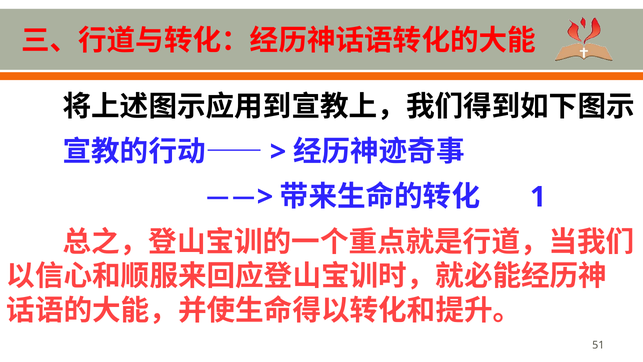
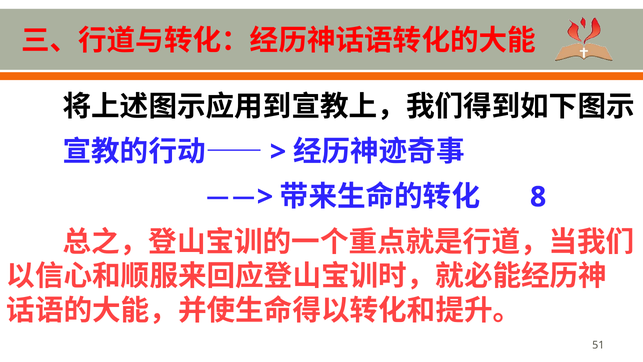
1: 1 -> 8
